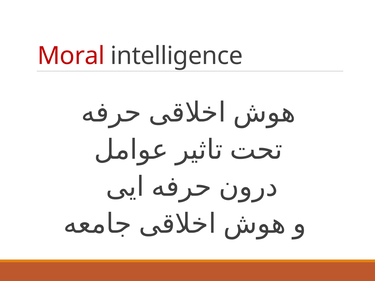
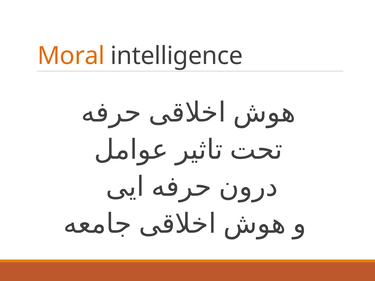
Moral colour: red -> orange
